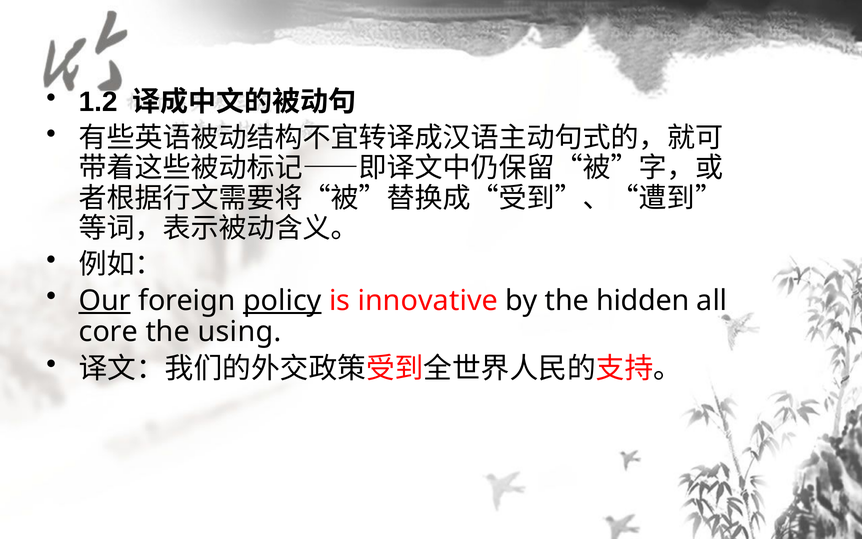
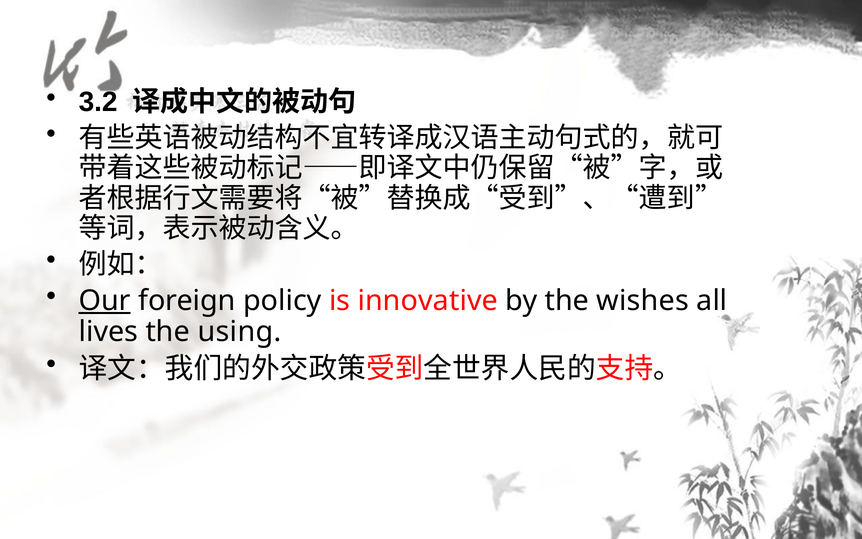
1.2: 1.2 -> 3.2
policy underline: present -> none
hidden: hidden -> wishes
core: core -> lives
